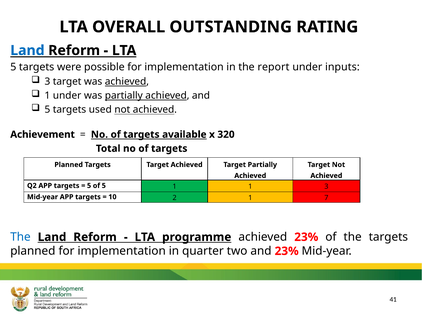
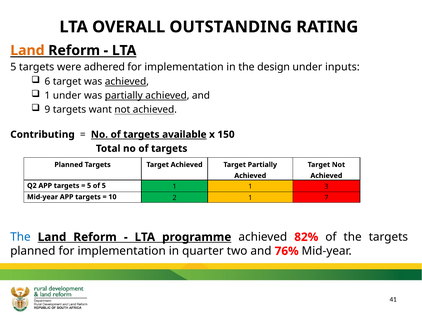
Land at (27, 51) colour: blue -> orange
possible: possible -> adhered
report: report -> design
3 at (47, 82): 3 -> 6
5 at (47, 110): 5 -> 9
used: used -> want
Achievement: Achievement -> Contributing
320: 320 -> 150
achieved 23%: 23% -> 82%
and 23%: 23% -> 76%
